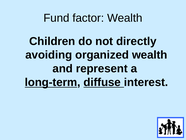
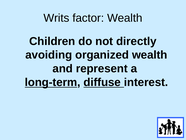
Fund: Fund -> Writs
